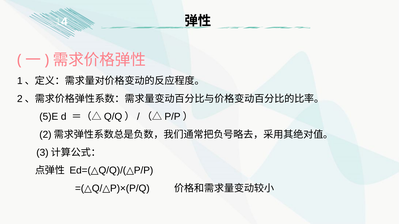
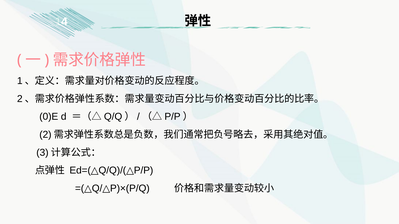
5)E: 5)E -> 0)E
